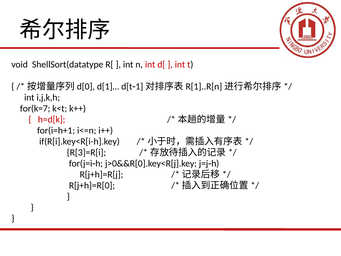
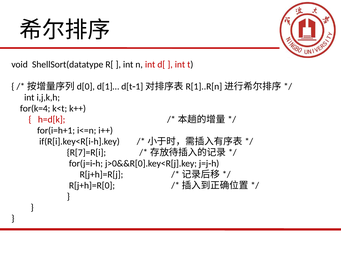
for(k=7: for(k=7 -> for(k=4
R[3]=R[i: R[3]=R[i -> R[7]=R[i
